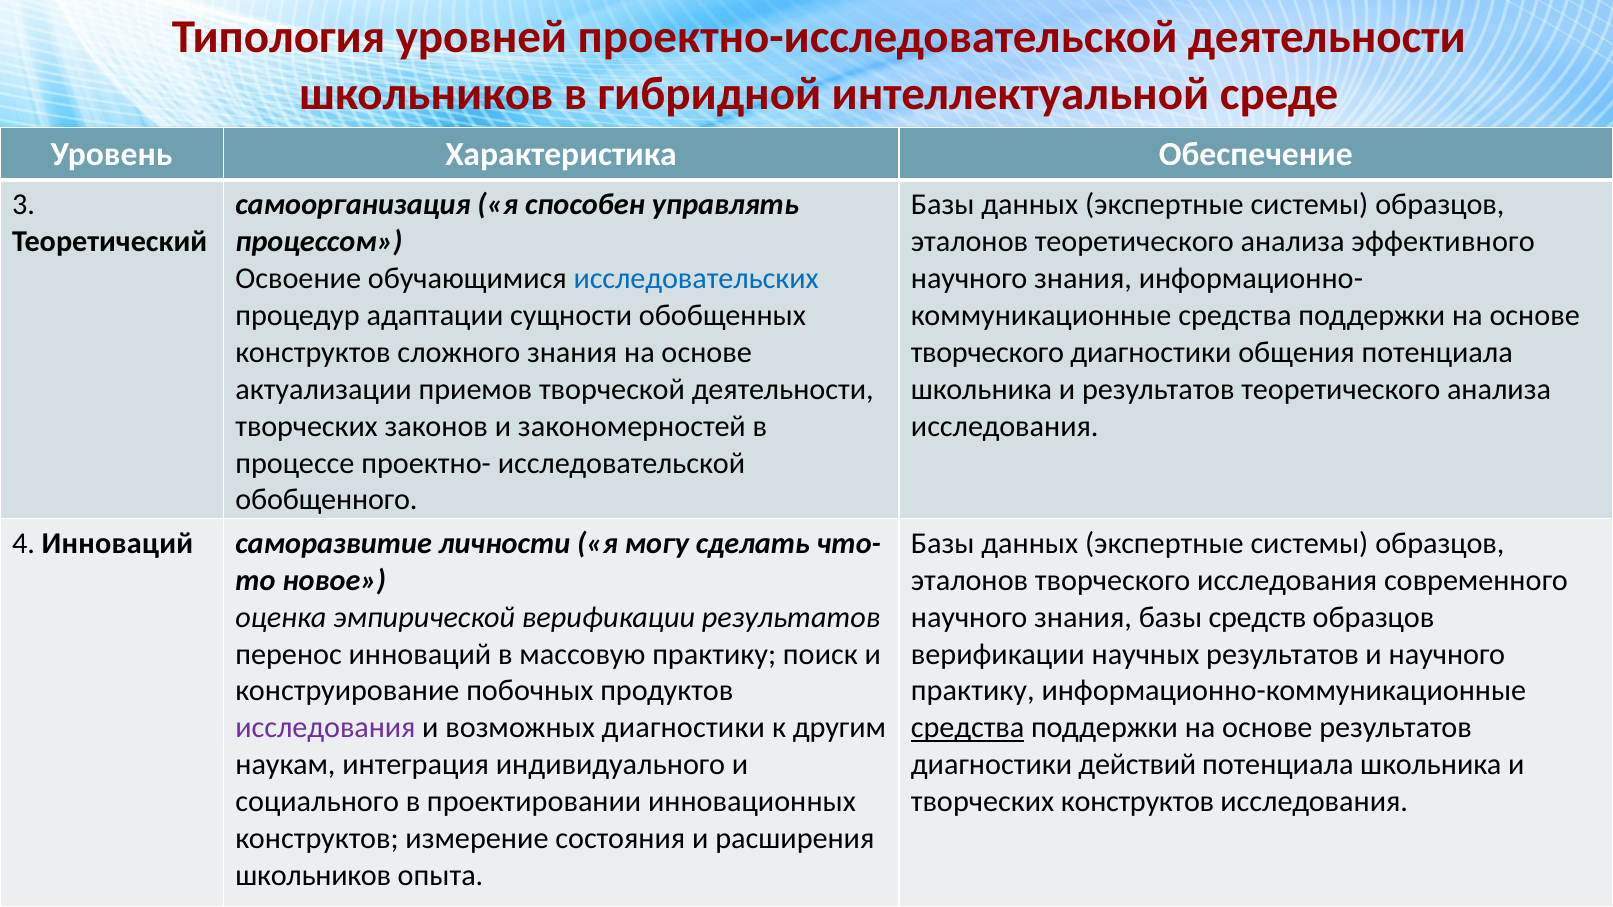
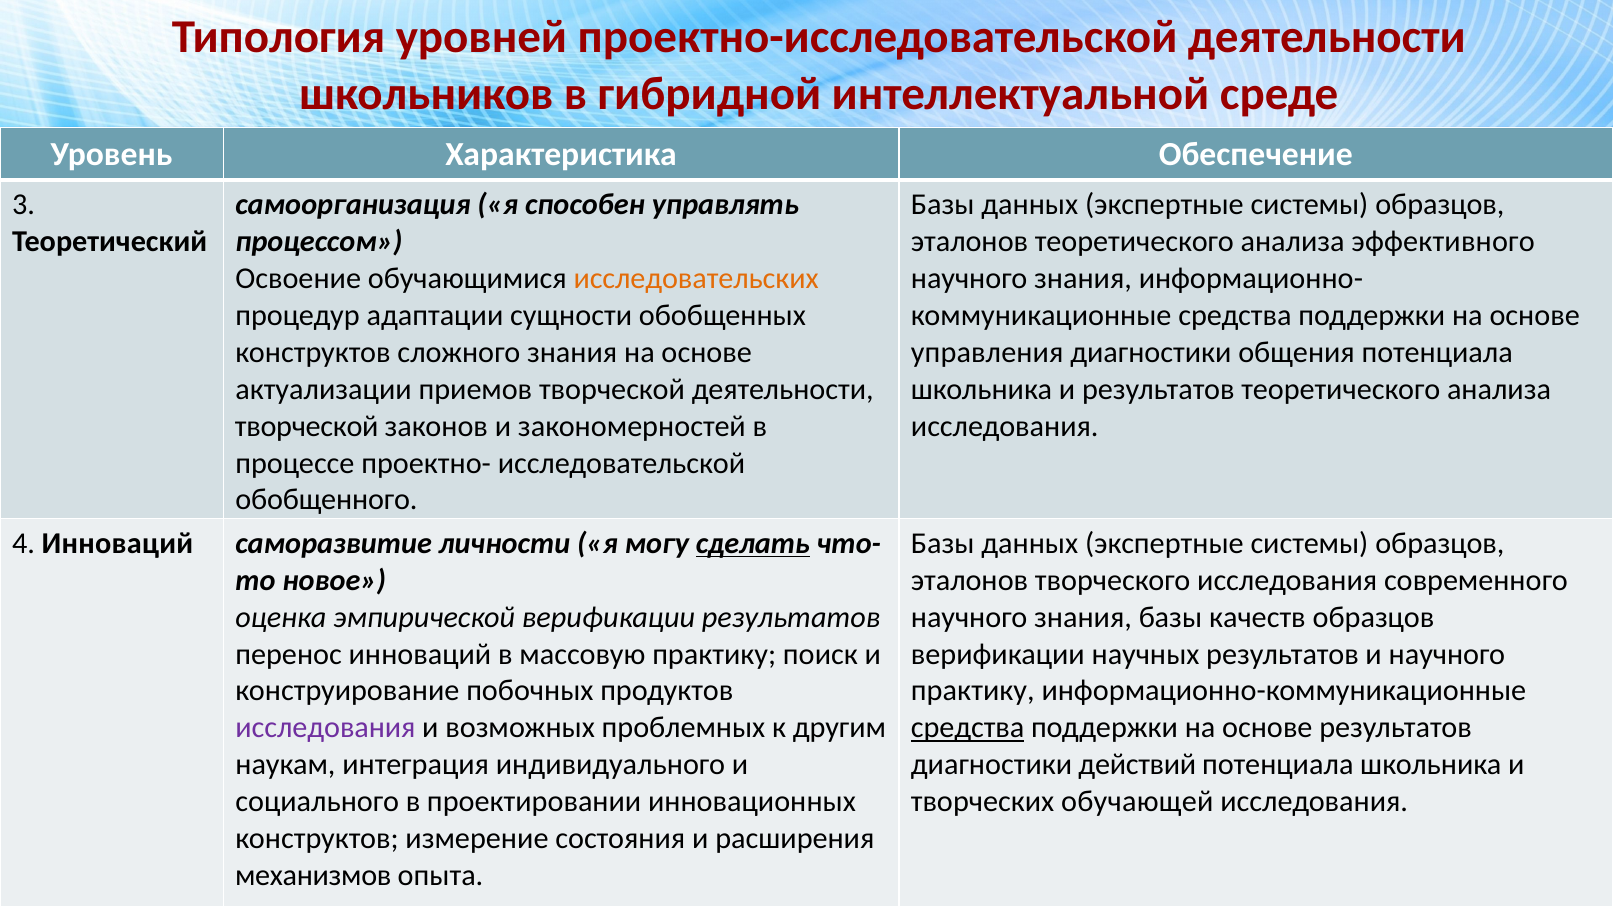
исследовательских colour: blue -> orange
творческого at (987, 352): творческого -> управления
творческих at (307, 426): творческих -> творческой
сделать underline: none -> present
средств: средств -> качеств
возможных диагностики: диагностики -> проблемных
творческих конструктов: конструктов -> обучающей
школьников at (313, 876): школьников -> механизмов
